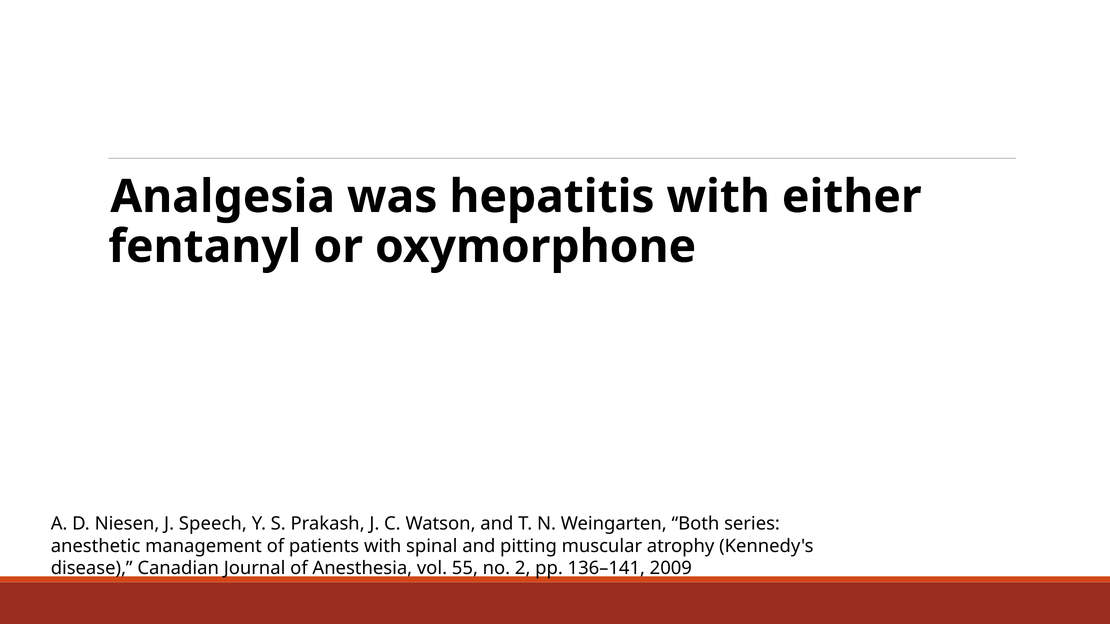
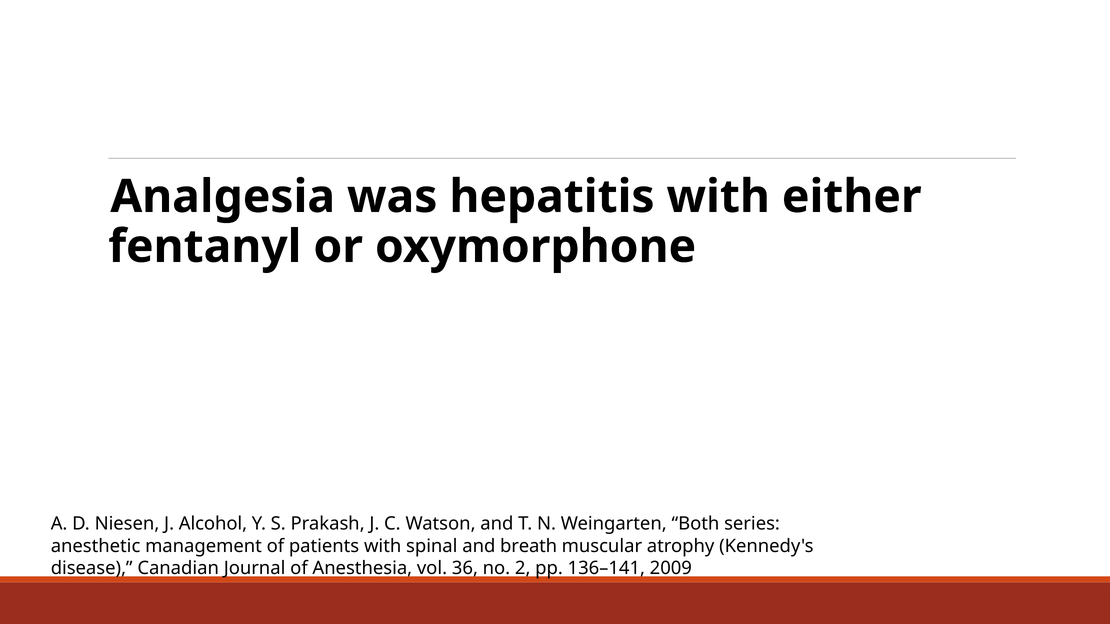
Speech: Speech -> Alcohol
pitting: pitting -> breath
55: 55 -> 36
